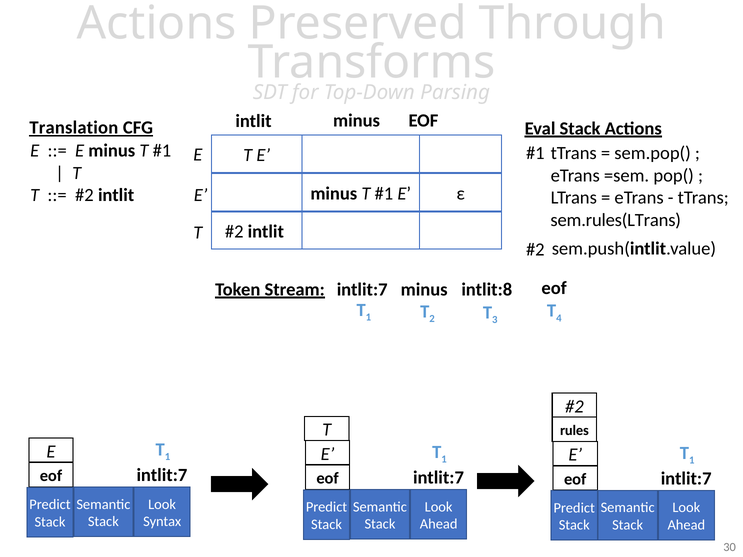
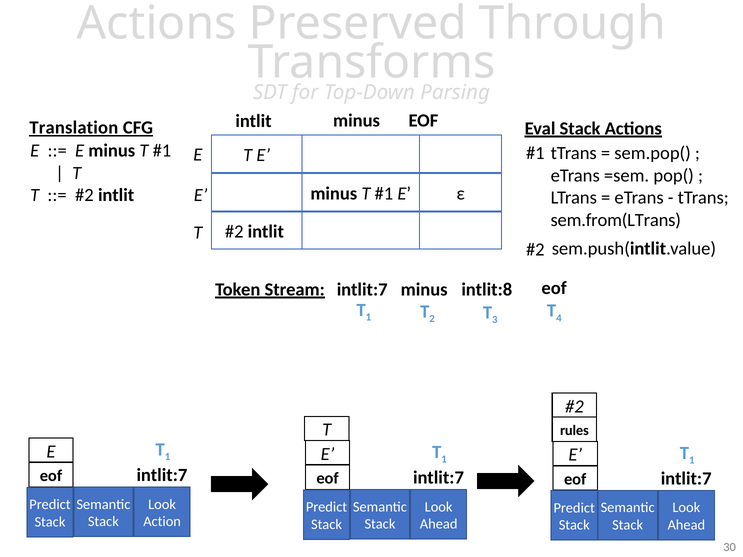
sem.rules(LTrans: sem.rules(LTrans -> sem.from(LTrans
Syntax: Syntax -> Action
